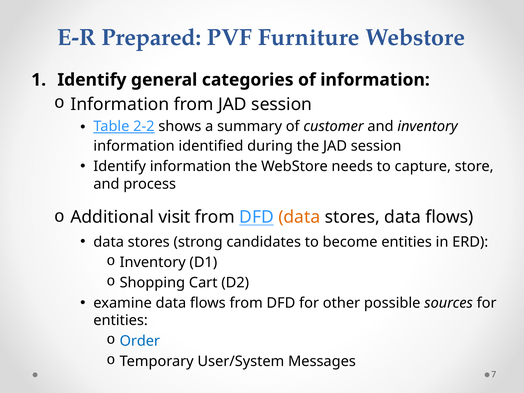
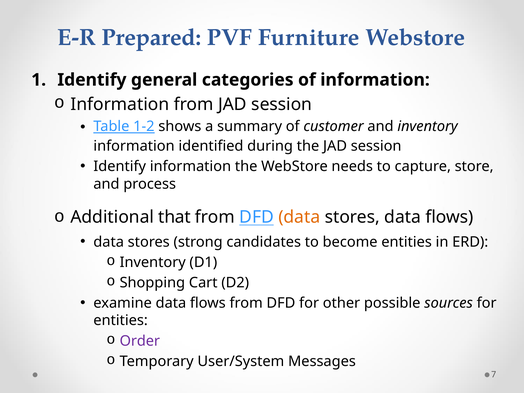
2-2: 2-2 -> 1-2
visit: visit -> that
Order colour: blue -> purple
